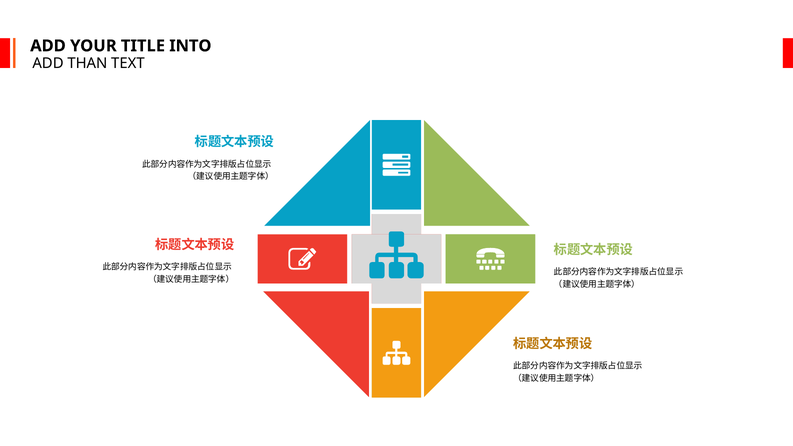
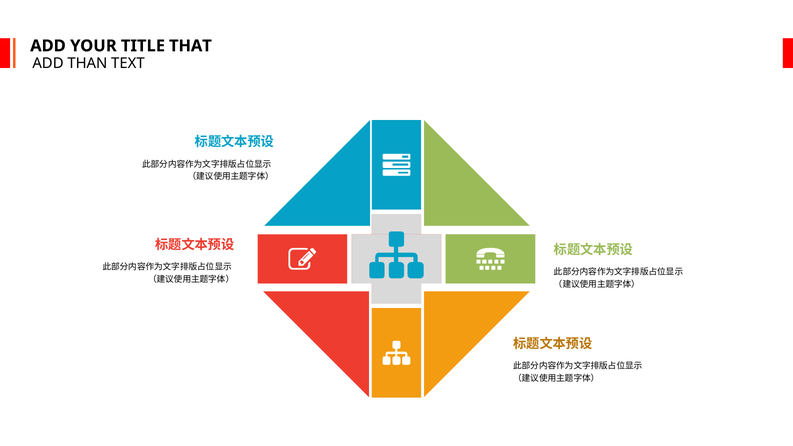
INTO: INTO -> THAT
